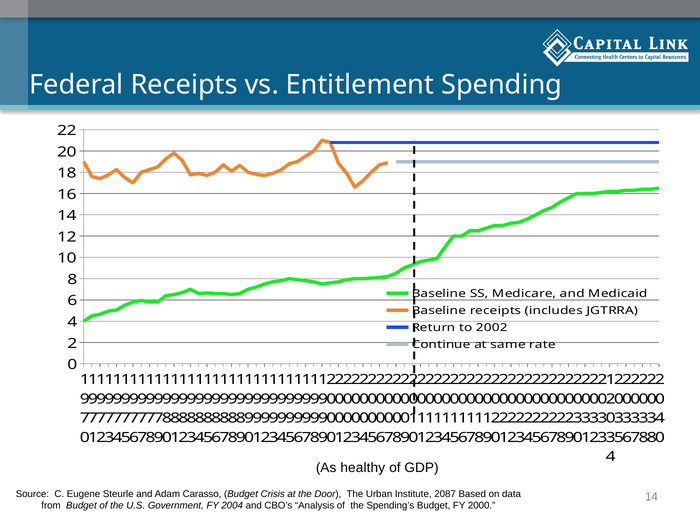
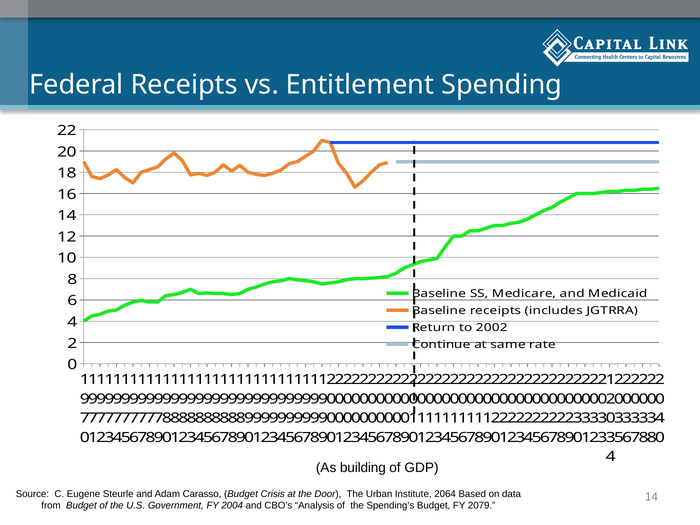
healthy: healthy -> building
2087: 2087 -> 2064
2000: 2000 -> 2079
